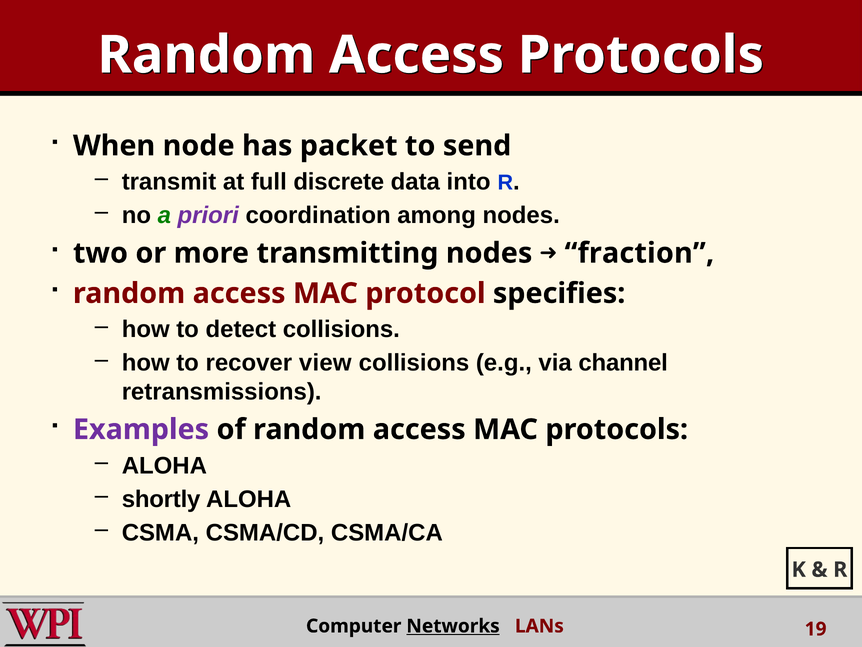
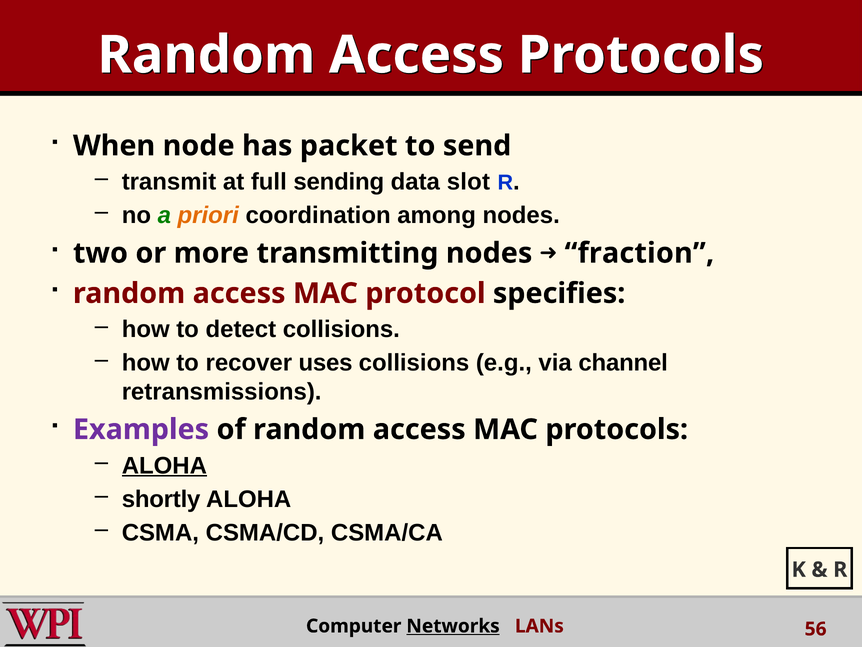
discrete: discrete -> sending
into: into -> slot
priori colour: purple -> orange
view: view -> uses
ALOHA at (164, 465) underline: none -> present
19: 19 -> 56
